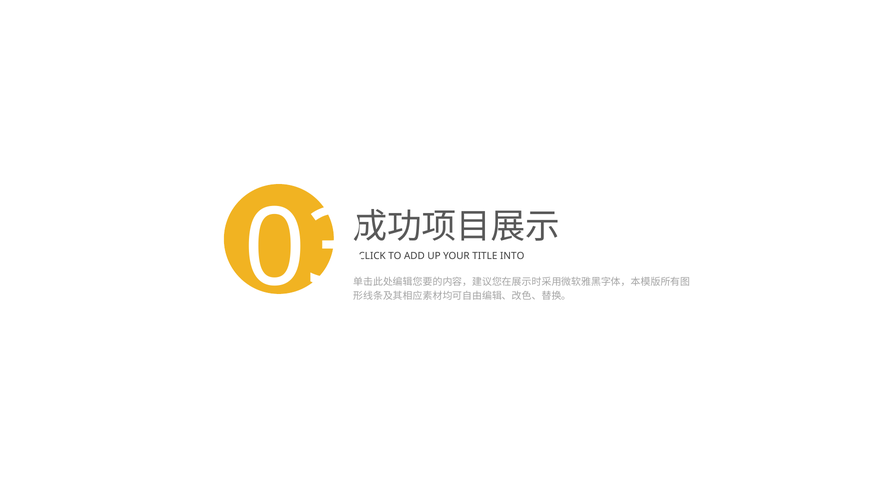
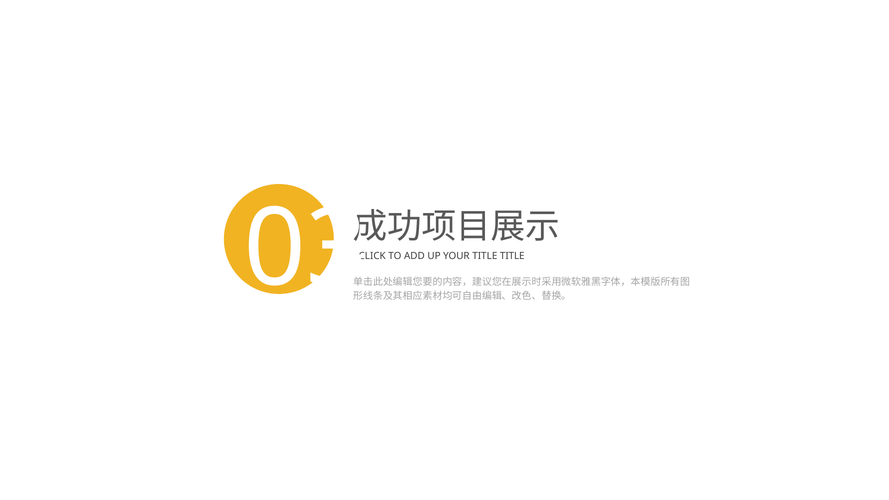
TITLE INTO: INTO -> TITLE
